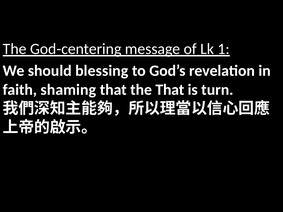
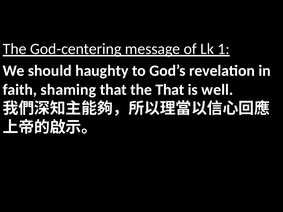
blessing: blessing -> haughty
turn: turn -> well
